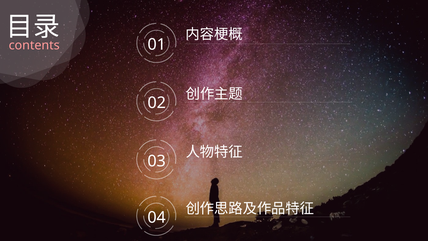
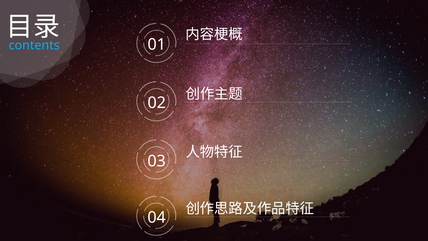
contents colour: pink -> light blue
